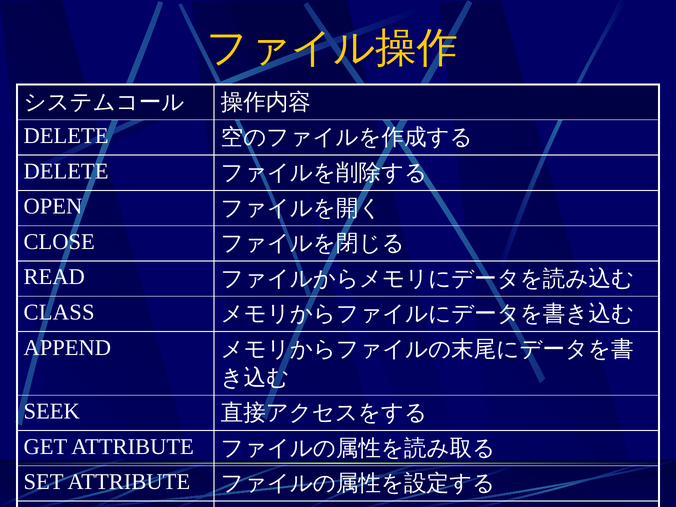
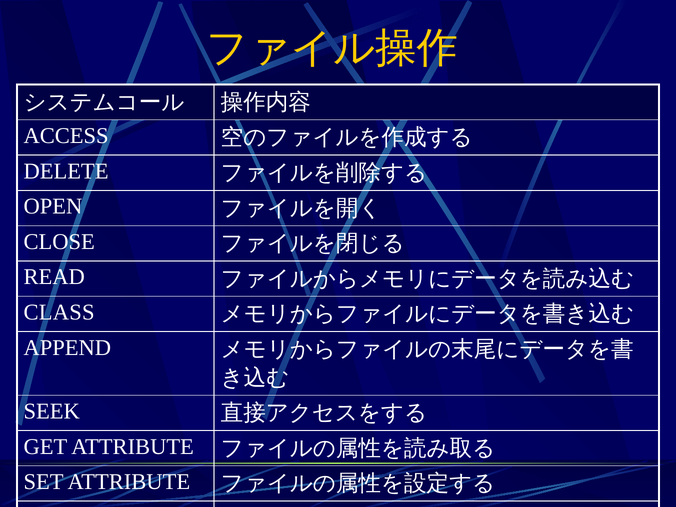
DELETE at (66, 136): DELETE -> ACCESS
